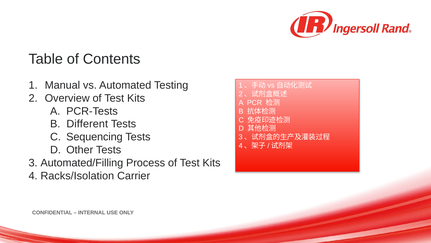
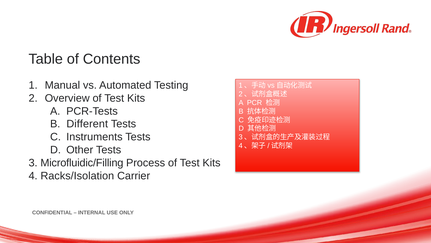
Sequencing: Sequencing -> Instruments
Automated/Filling: Automated/Filling -> Microfluidic/Filling
